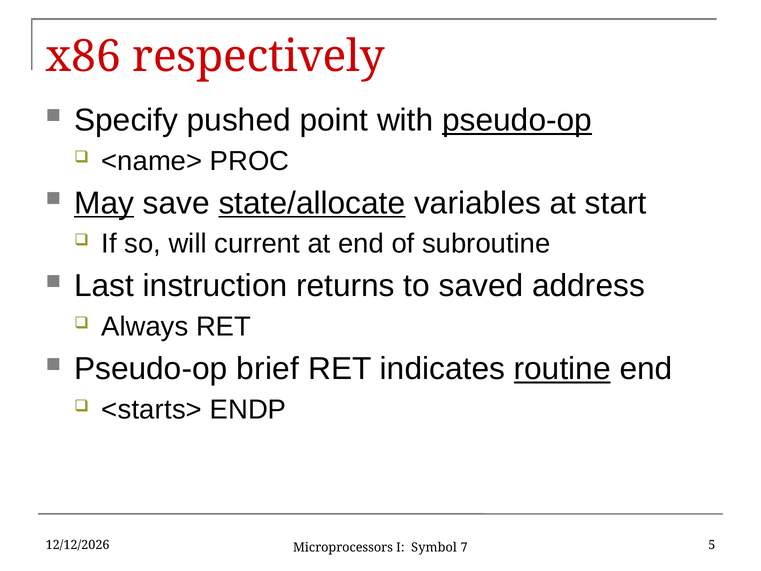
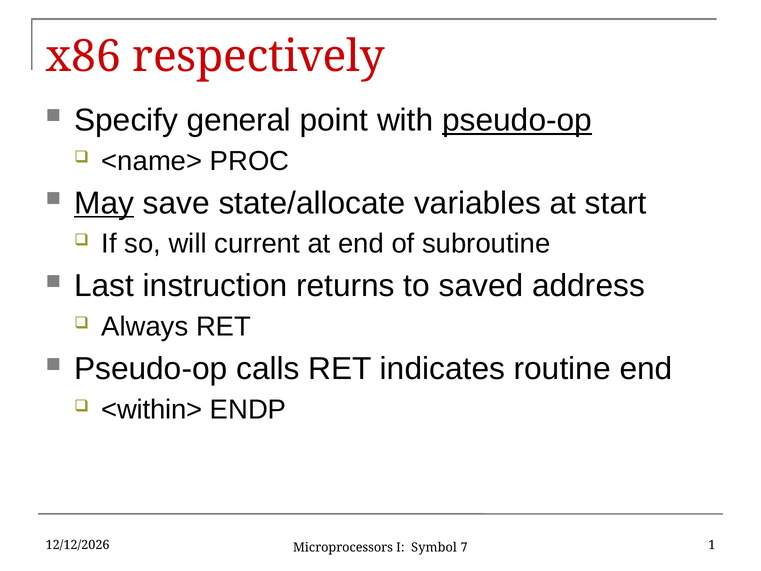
pushed: pushed -> general
state/allocate underline: present -> none
brief: brief -> calls
routine underline: present -> none
<starts>: <starts> -> <within>
5: 5 -> 1
